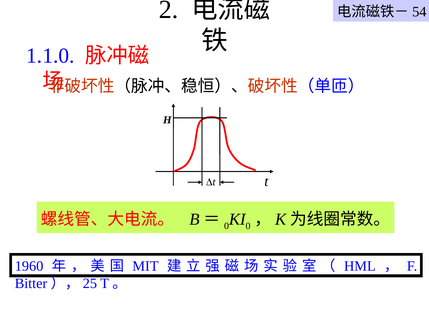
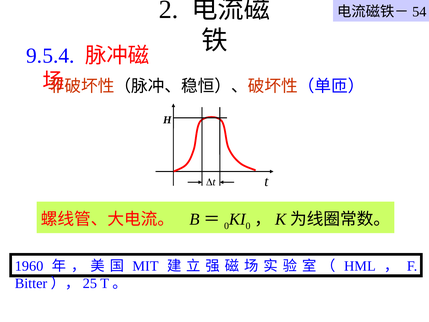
1.1.0: 1.1.0 -> 9.5.4
